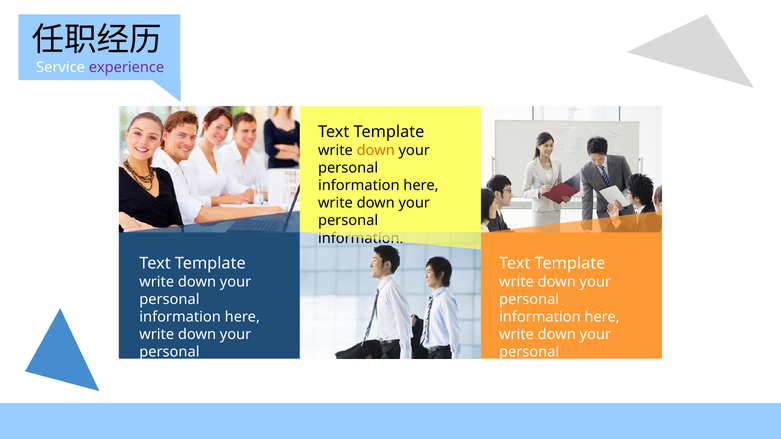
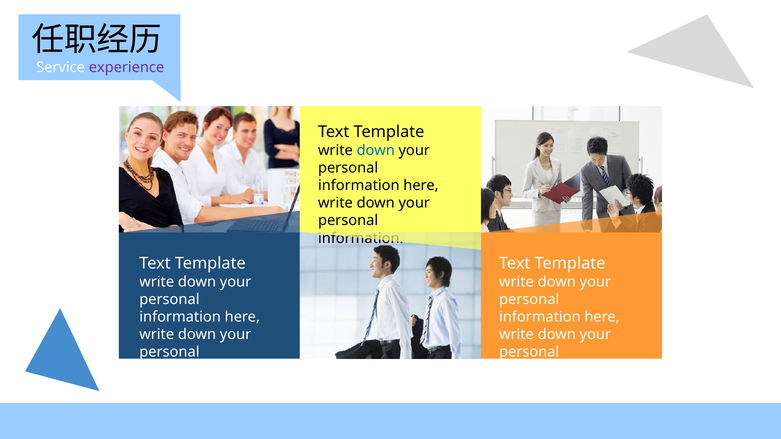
down at (376, 151) colour: orange -> blue
